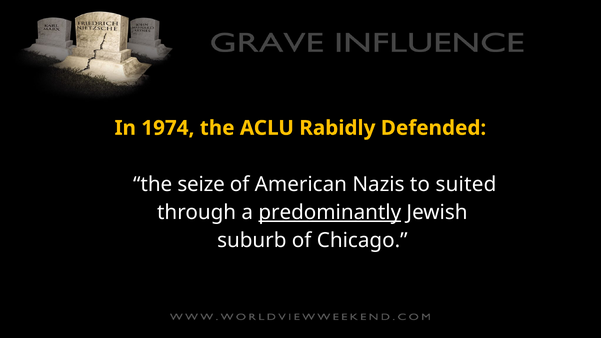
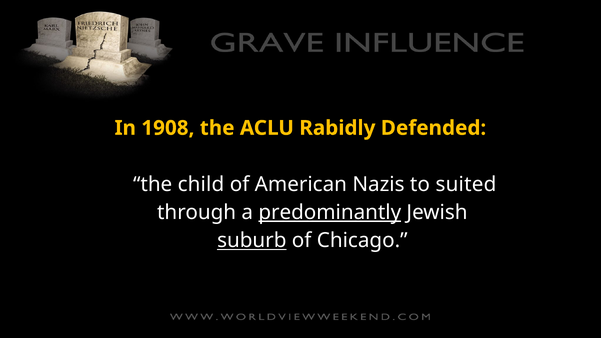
1974: 1974 -> 1908
seize: seize -> child
suburb underline: none -> present
